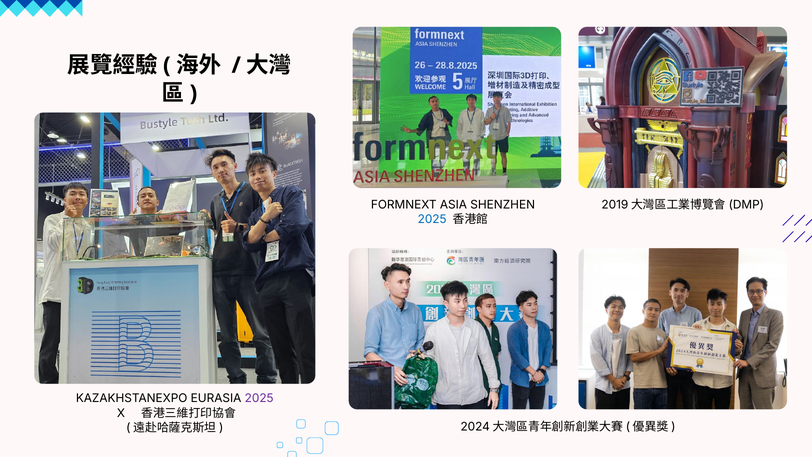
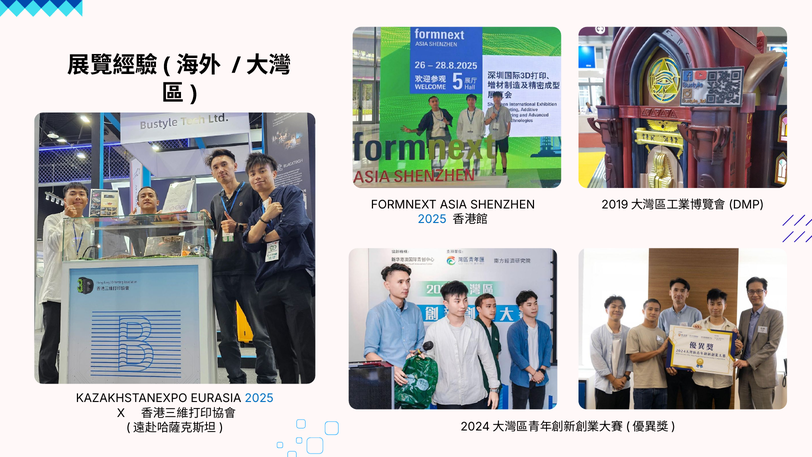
2025 at (259, 398) colour: purple -> blue
